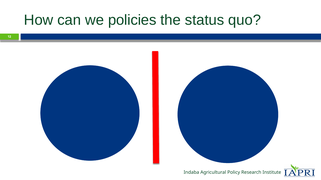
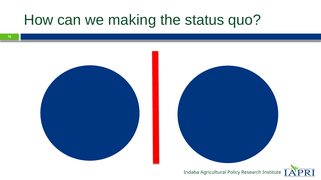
policies: policies -> making
